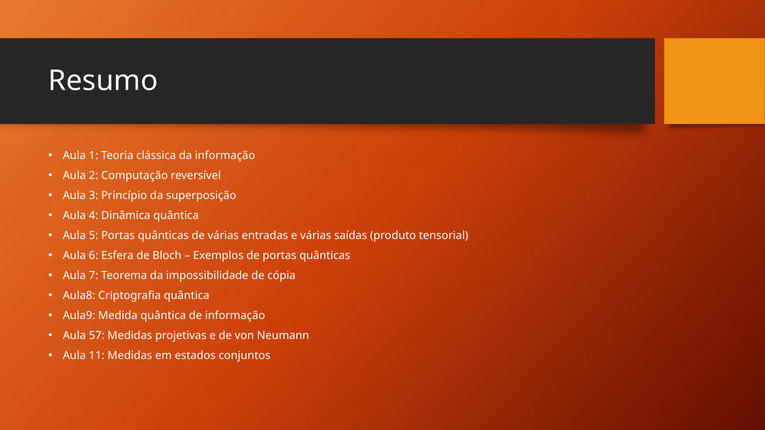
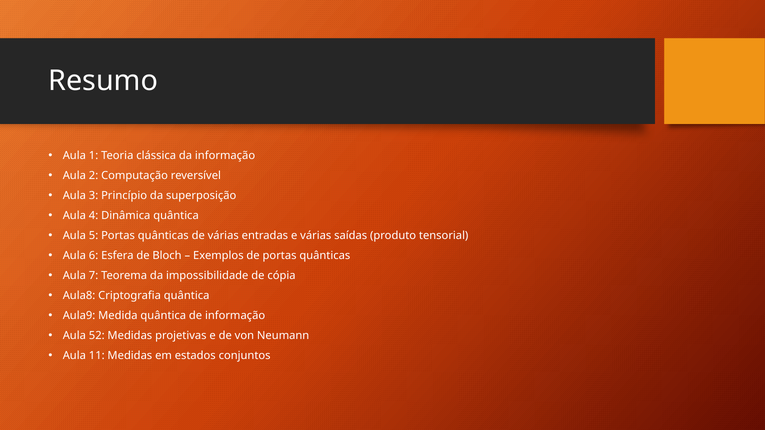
57: 57 -> 52
